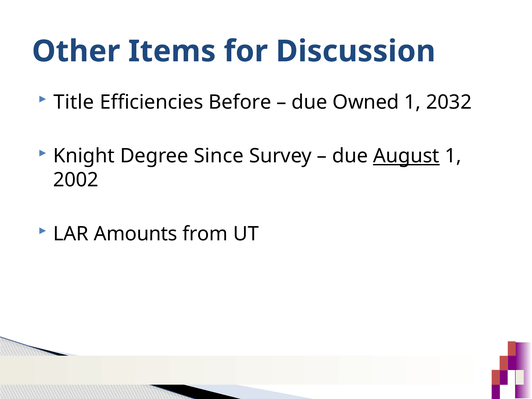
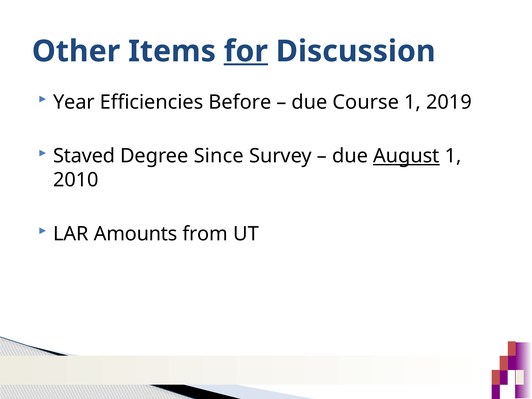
for underline: none -> present
Title: Title -> Year
Owned: Owned -> Course
2032: 2032 -> 2019
Knight: Knight -> Staved
2002: 2002 -> 2010
